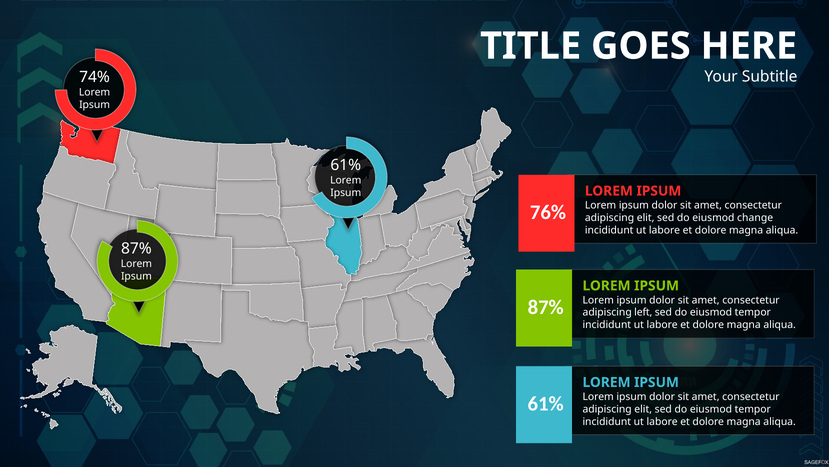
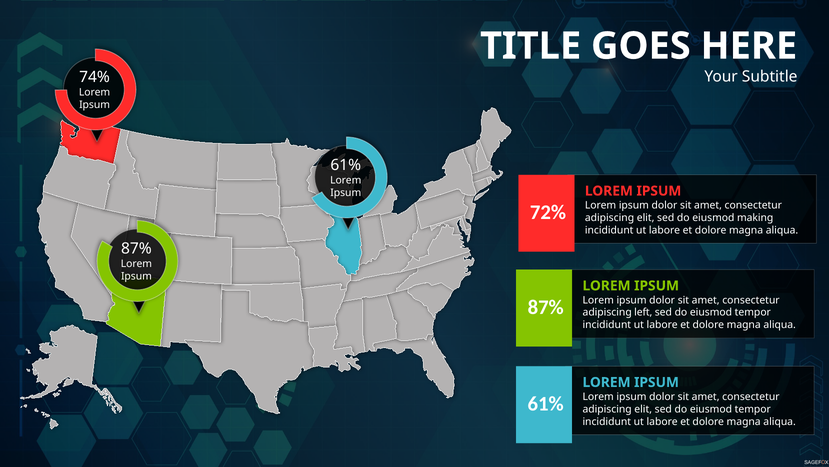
76%: 76% -> 72%
change: change -> making
